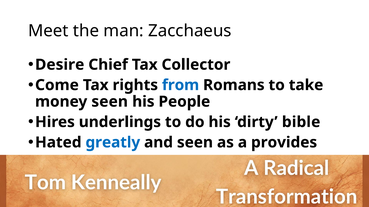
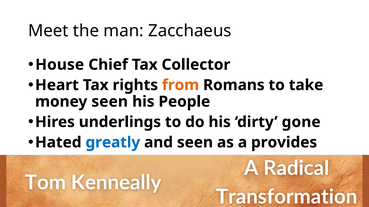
Desire: Desire -> House
Come: Come -> Heart
from colour: blue -> orange
bible: bible -> gone
